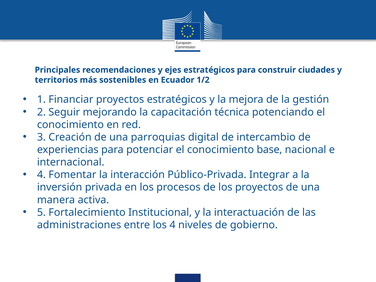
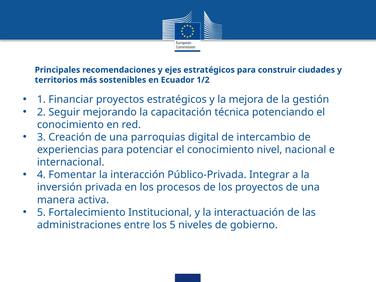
base: base -> nivel
los 4: 4 -> 5
